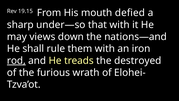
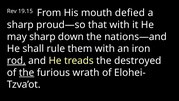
under—so: under—so -> proud—so
may views: views -> sharp
the at (27, 72) underline: none -> present
